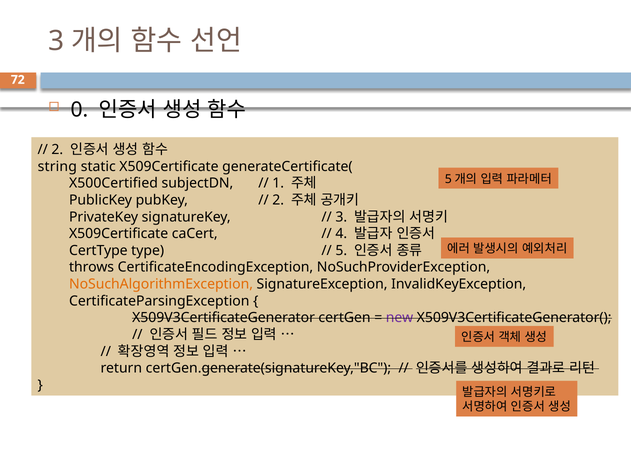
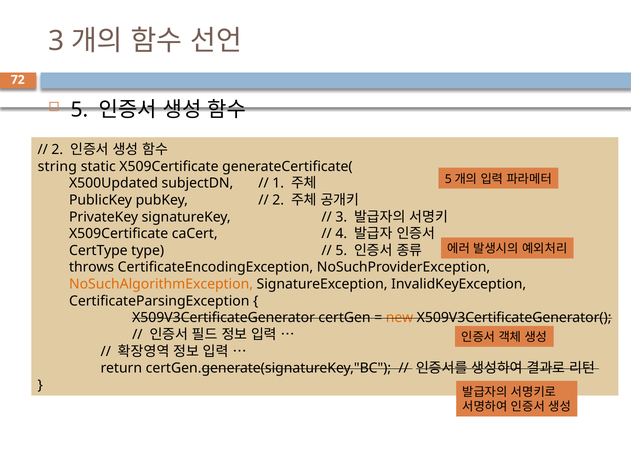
0 at (79, 110): 0 -> 5
X500Certified: X500Certified -> X500Updated
new colour: purple -> orange
